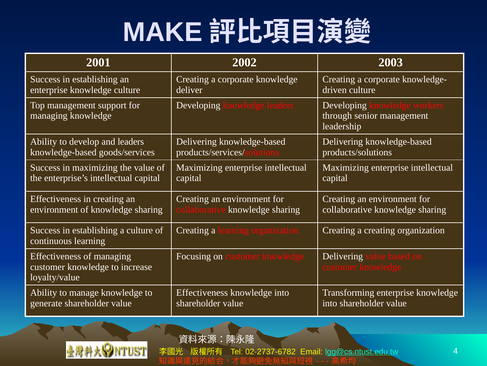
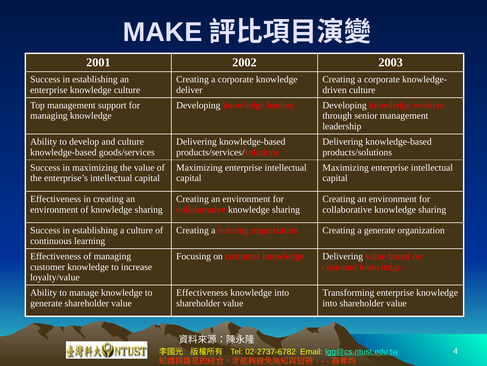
and leaders: leaders -> culture
a creating: creating -> generate
